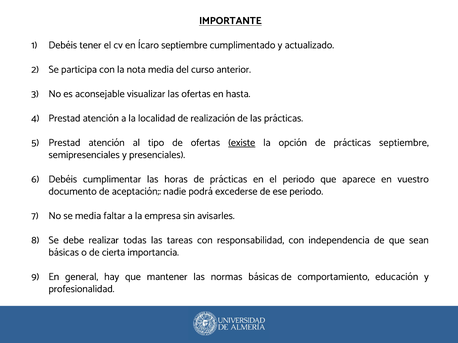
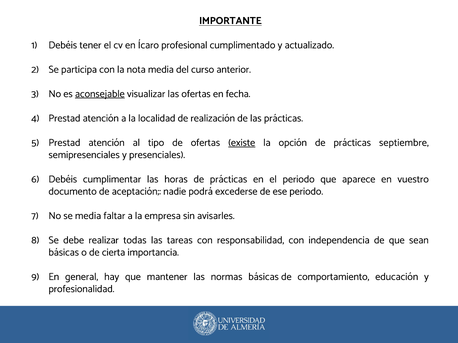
Ícaro septiembre: septiembre -> profesional
aconsejable underline: none -> present
hasta: hasta -> fecha
